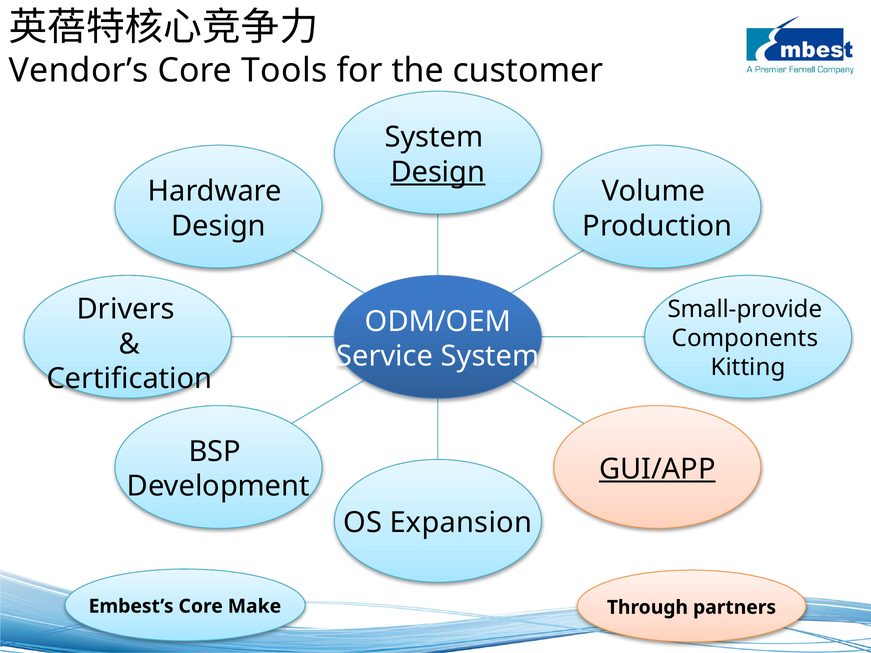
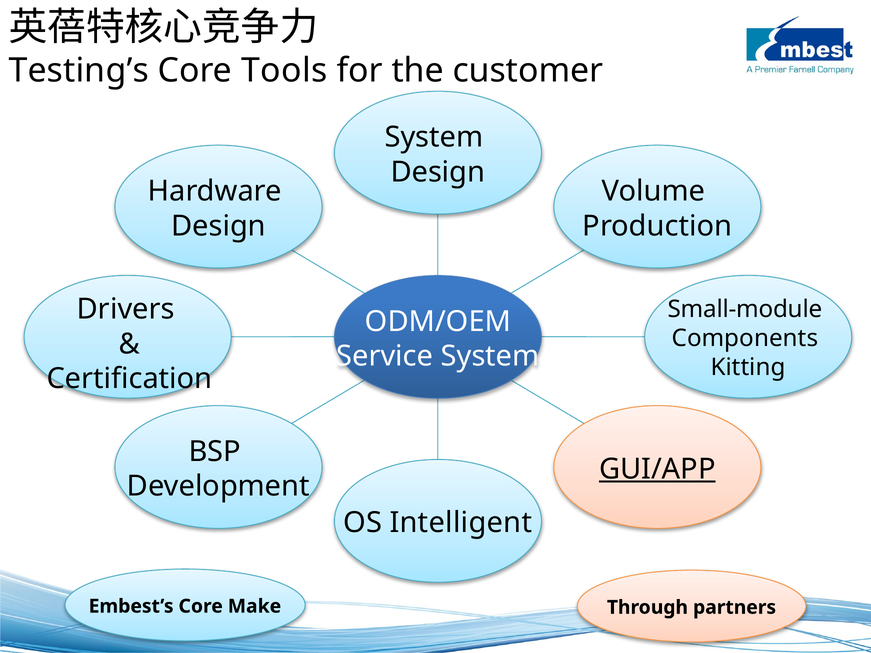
Vendor’s: Vendor’s -> Testing’s
Design at (438, 172) underline: present -> none
Small-provide: Small-provide -> Small-module
Expansion: Expansion -> Intelligent
